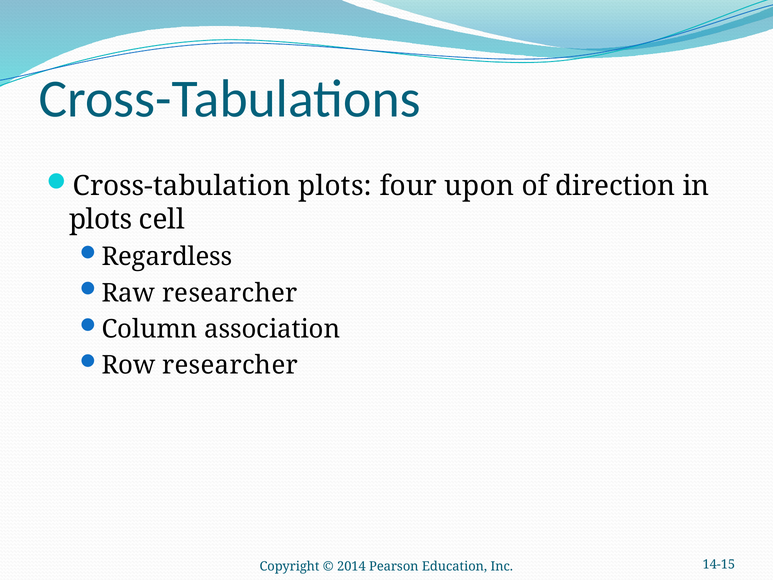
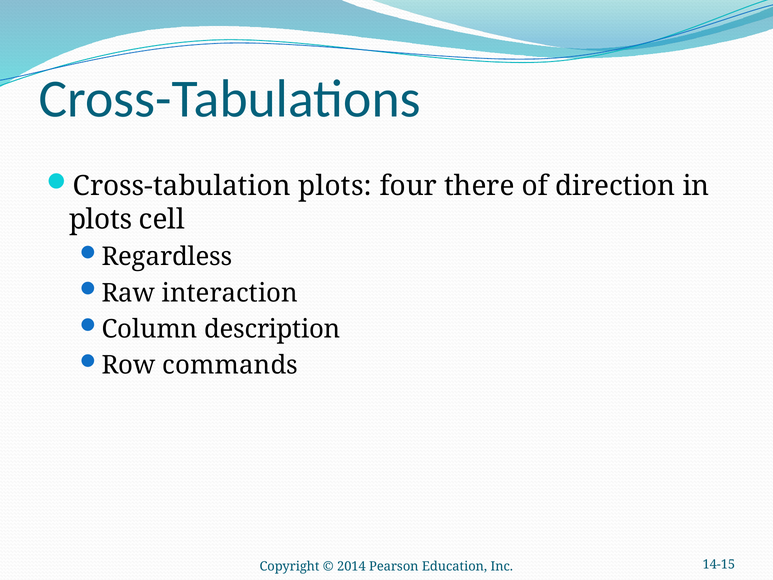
upon: upon -> there
Raw researcher: researcher -> interaction
association: association -> description
Row researcher: researcher -> commands
